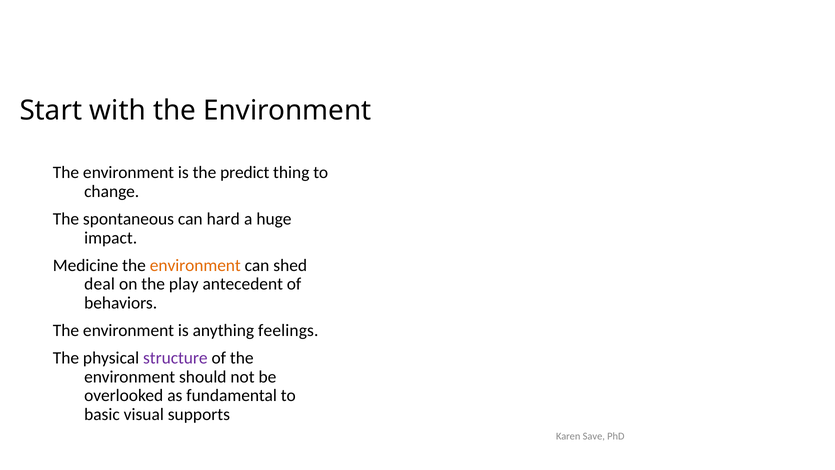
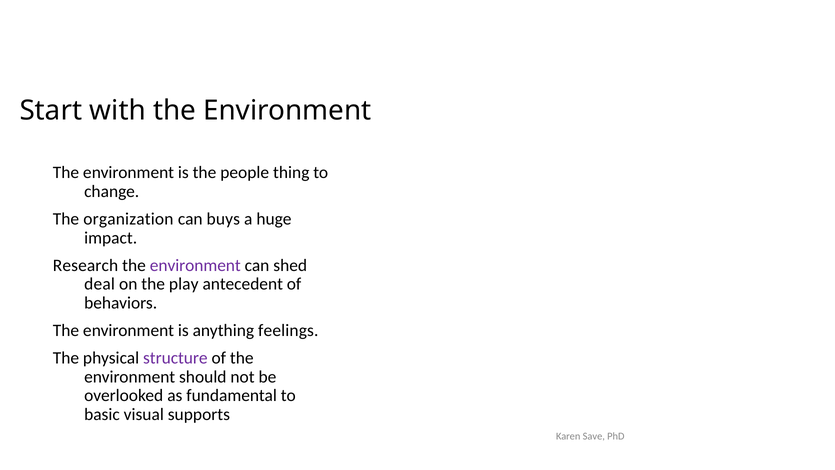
predict: predict -> people
spontaneous: spontaneous -> organization
hard: hard -> buys
Medicine: Medicine -> Research
environment at (195, 265) colour: orange -> purple
